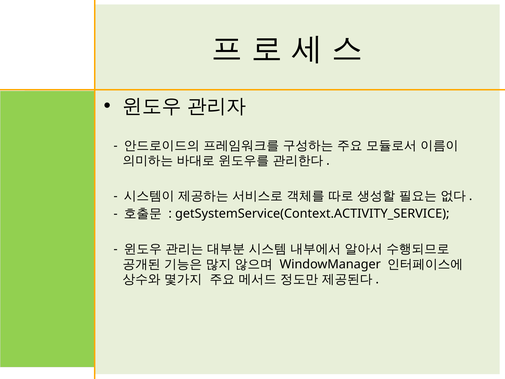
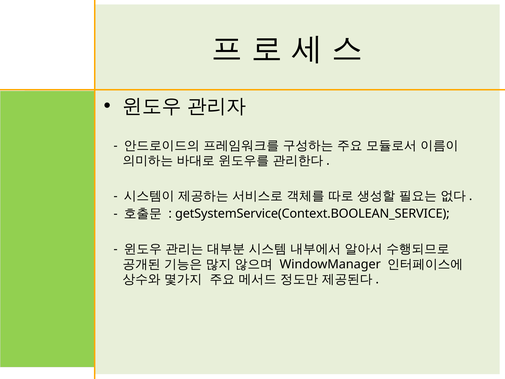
getSystemService(Context.ACTIVITY_SERVICE: getSystemService(Context.ACTIVITY_SERVICE -> getSystemService(Context.BOOLEAN_SERVICE
